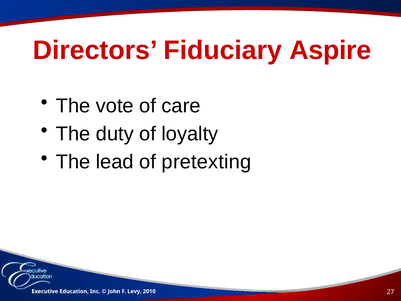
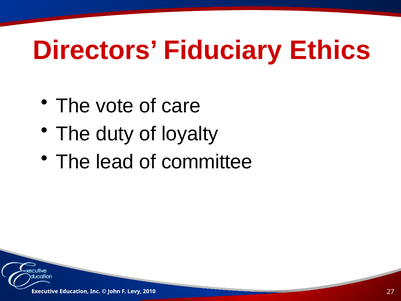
Aspire: Aspire -> Ethics
pretexting: pretexting -> committee
